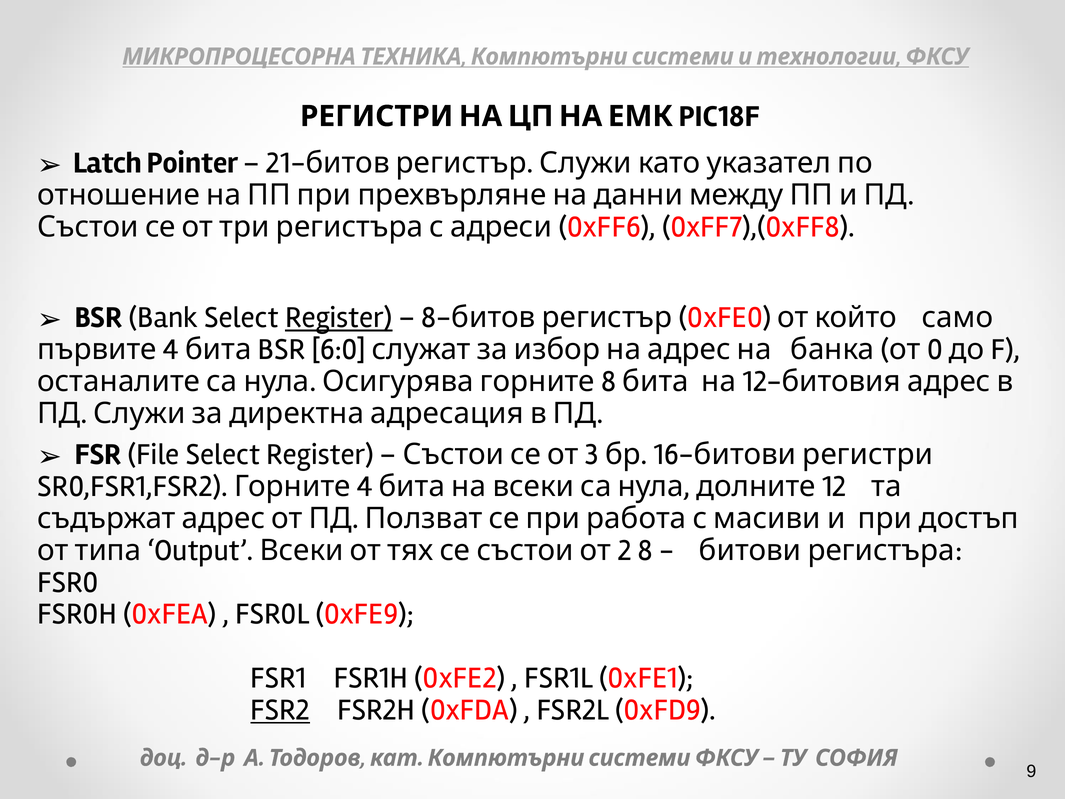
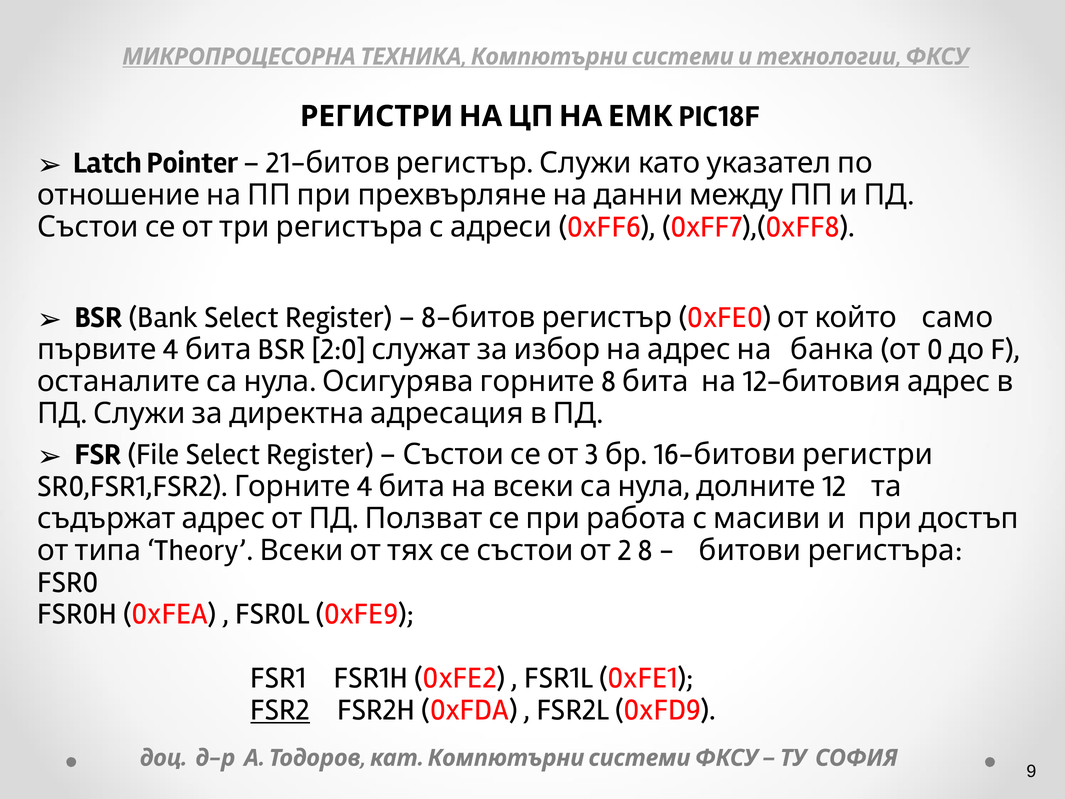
Register at (339, 318) underline: present -> none
6:0: 6:0 -> 2:0
Output: Output -> Theory
